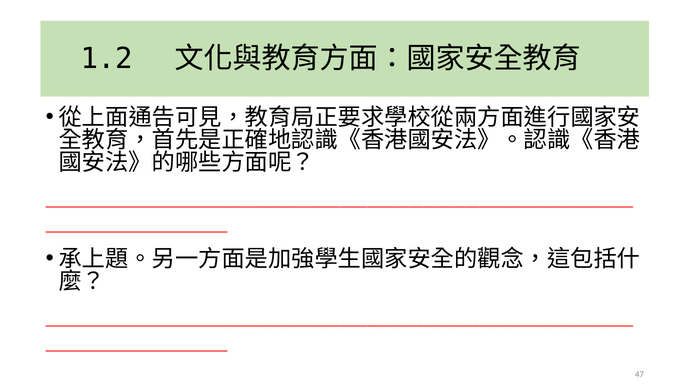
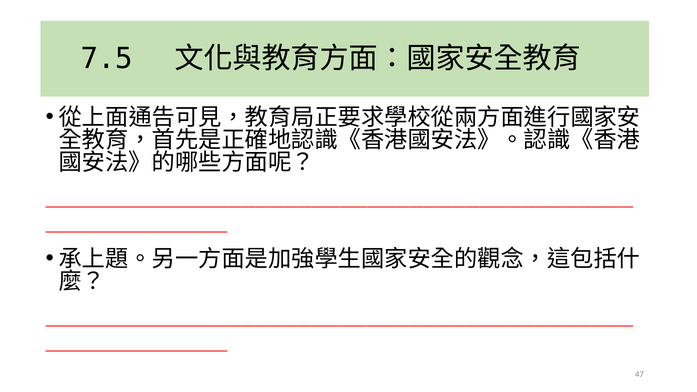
1.2: 1.2 -> 7.5
